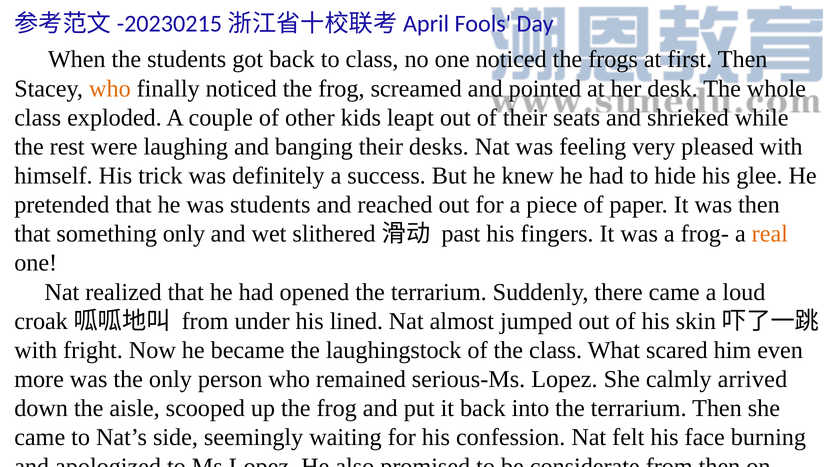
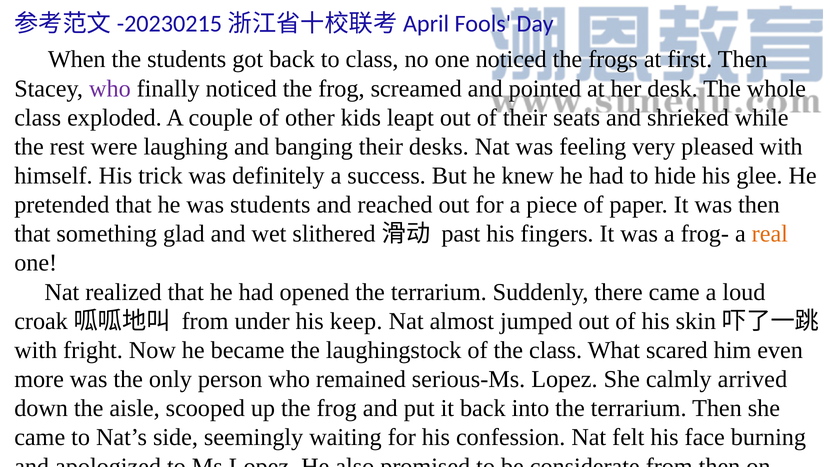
who at (110, 89) colour: orange -> purple
something only: only -> glad
lined: lined -> keep
